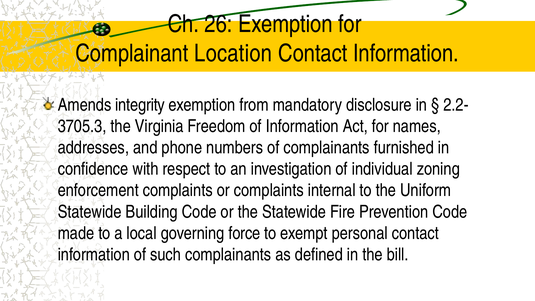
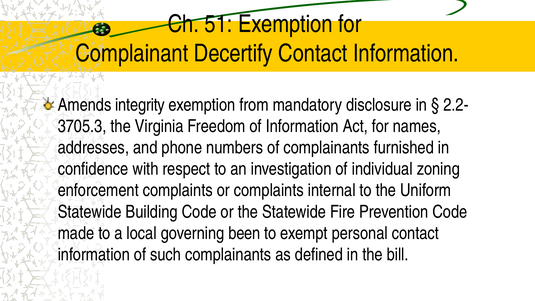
26: 26 -> 51
Location: Location -> Decertify
force: force -> been
